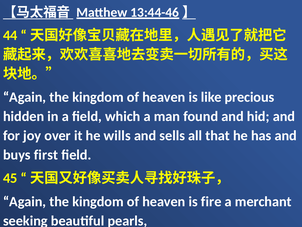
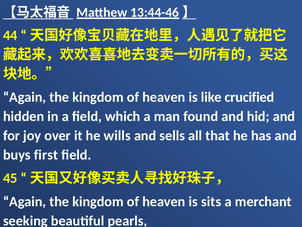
precious: precious -> crucified
fire: fire -> sits
